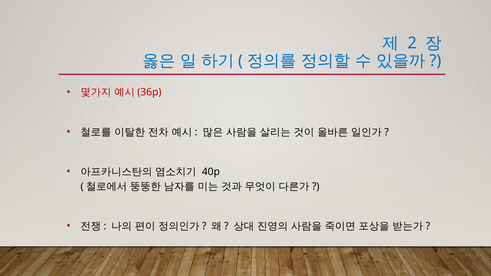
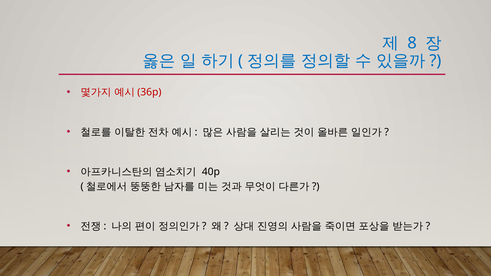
2: 2 -> 8
